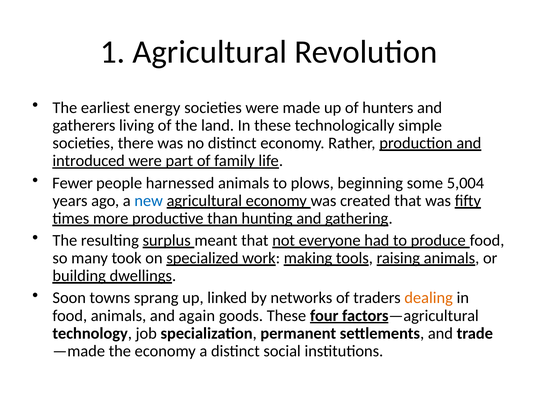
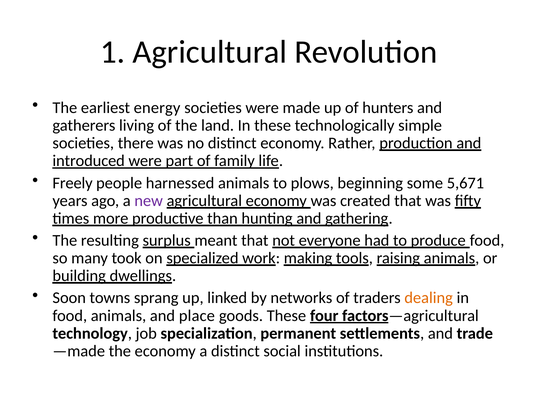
Fewer: Fewer -> Freely
5,004: 5,004 -> 5,671
new colour: blue -> purple
again: again -> place
